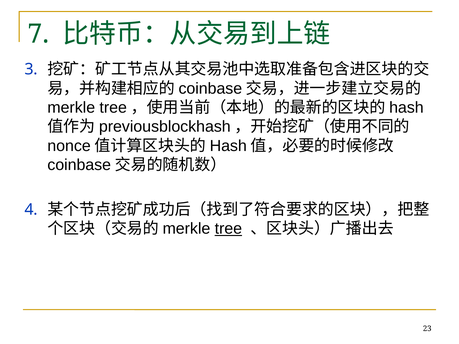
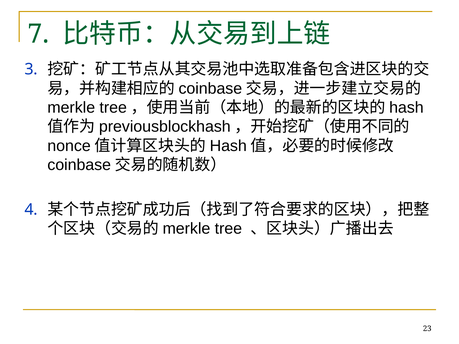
tree underline: present -> none
